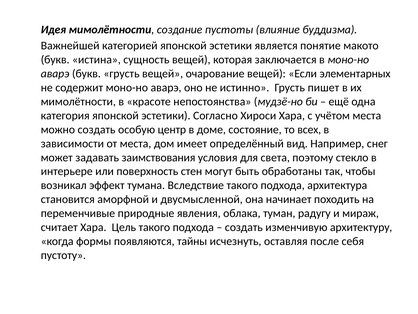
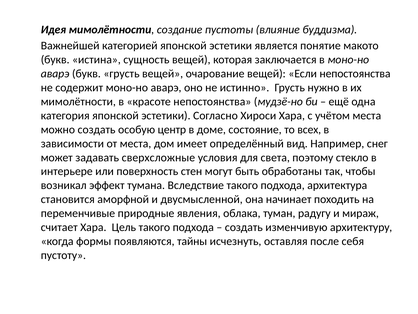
Если элементарных: элементарных -> непостоянства
пишет: пишет -> нужно
заимствования: заимствования -> сверхсложные
